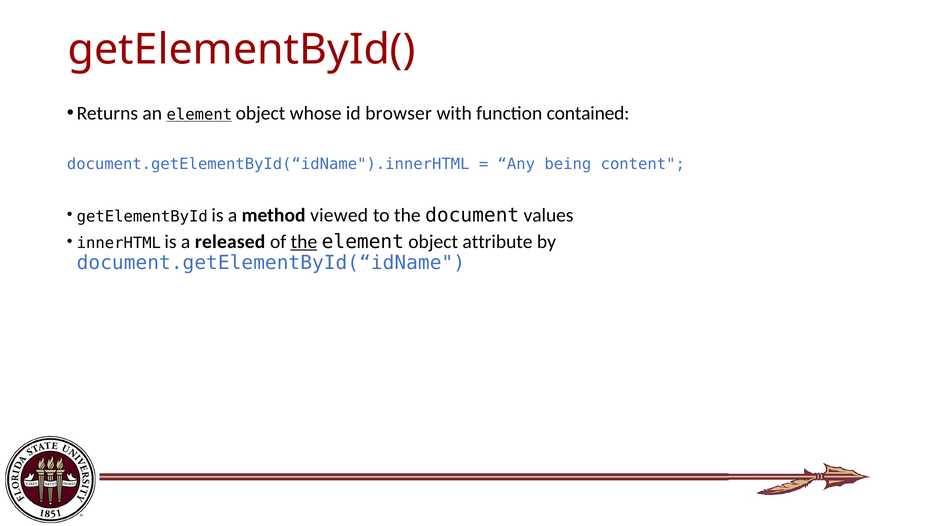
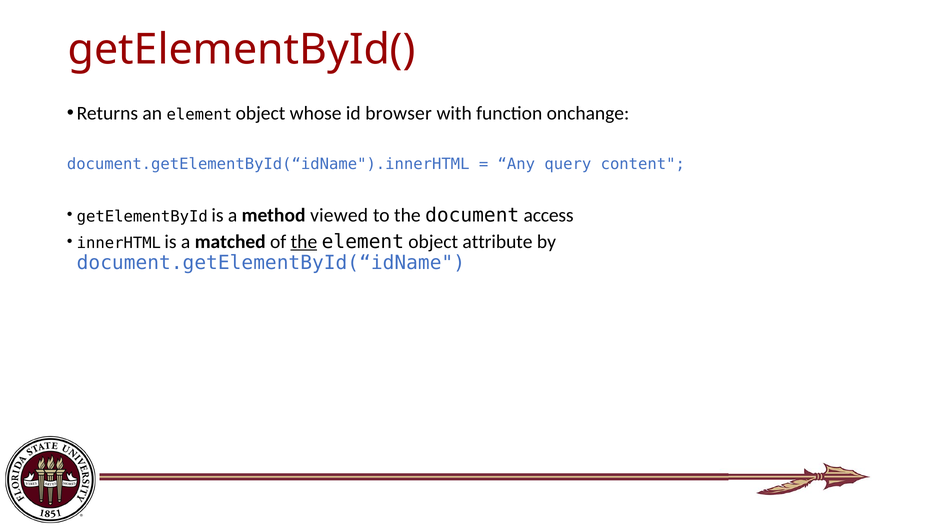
element at (199, 115) underline: present -> none
contained: contained -> onchange
being: being -> query
values: values -> access
released: released -> matched
